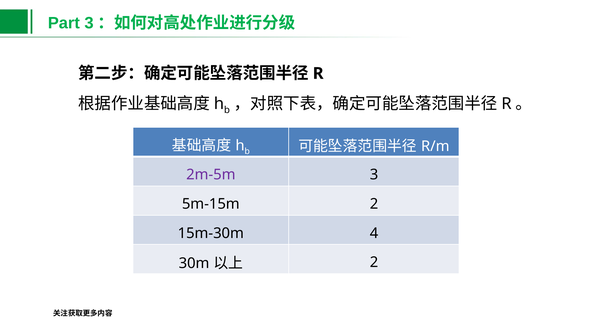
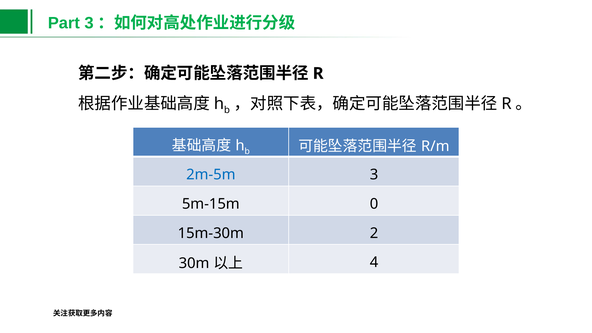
2m-5m colour: purple -> blue
5m-15m 2: 2 -> 0
4: 4 -> 2
2 at (374, 262): 2 -> 4
